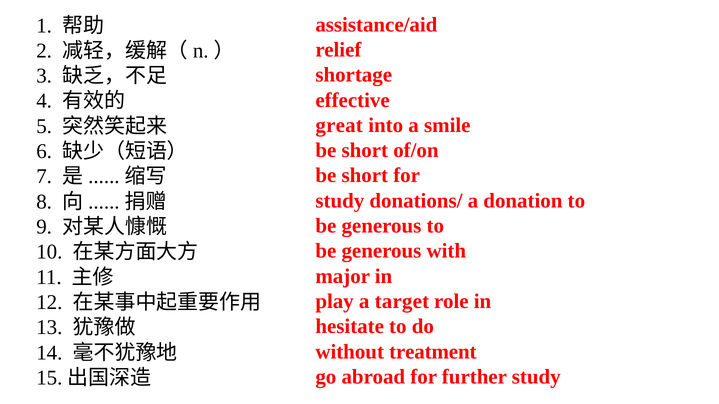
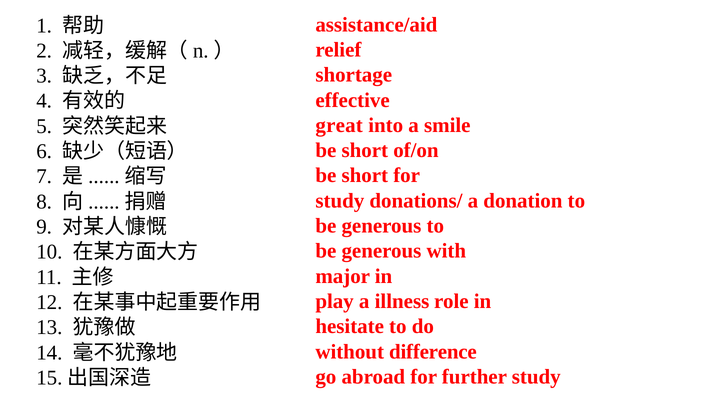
target: target -> illness
treatment: treatment -> difference
